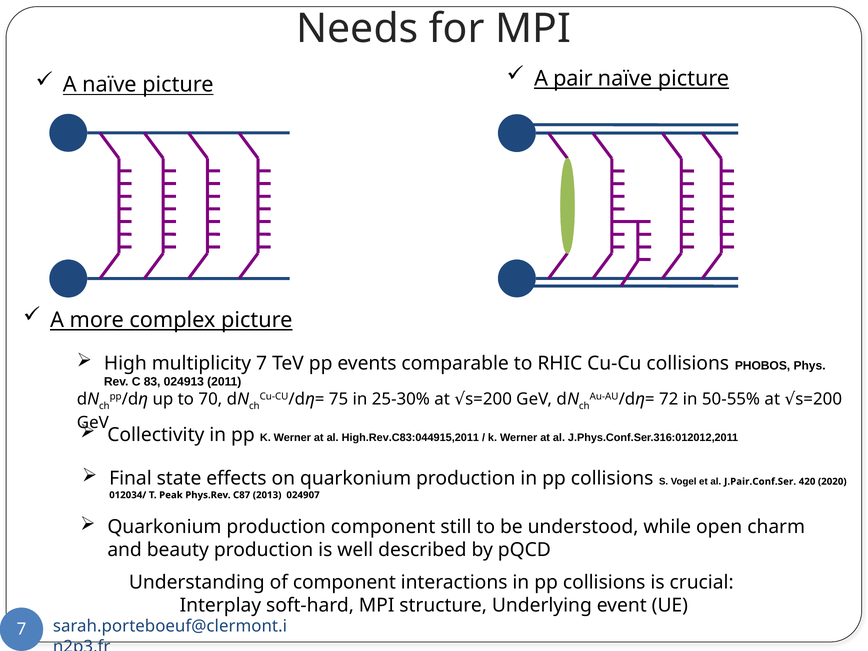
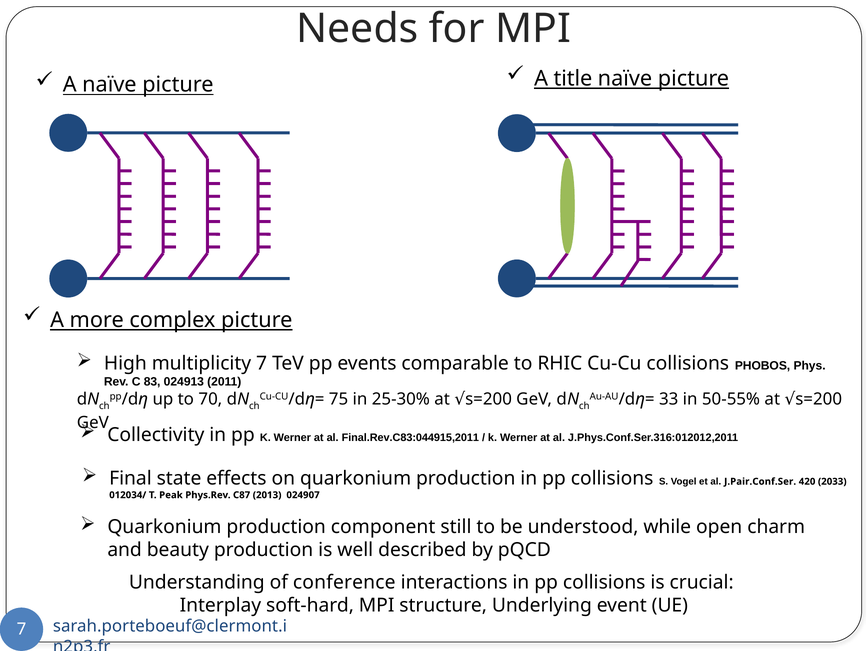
pair: pair -> title
72: 72 -> 33
High.Rev.C83:044915,2011: High.Rev.C83:044915,2011 -> Final.Rev.C83:044915,2011
2020: 2020 -> 2033
of component: component -> conference
